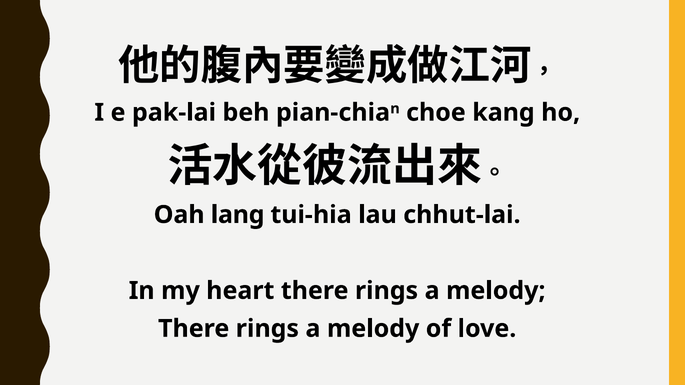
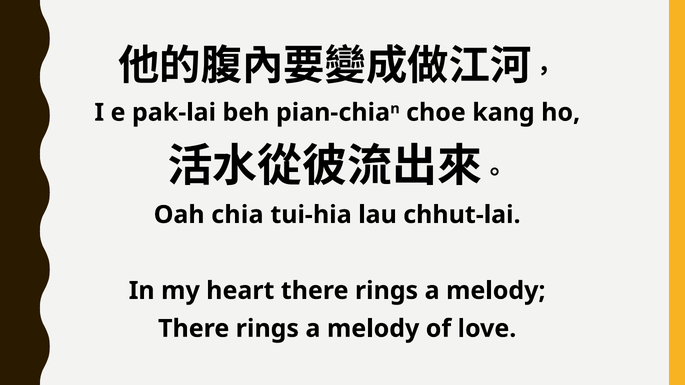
lang: lang -> chia
